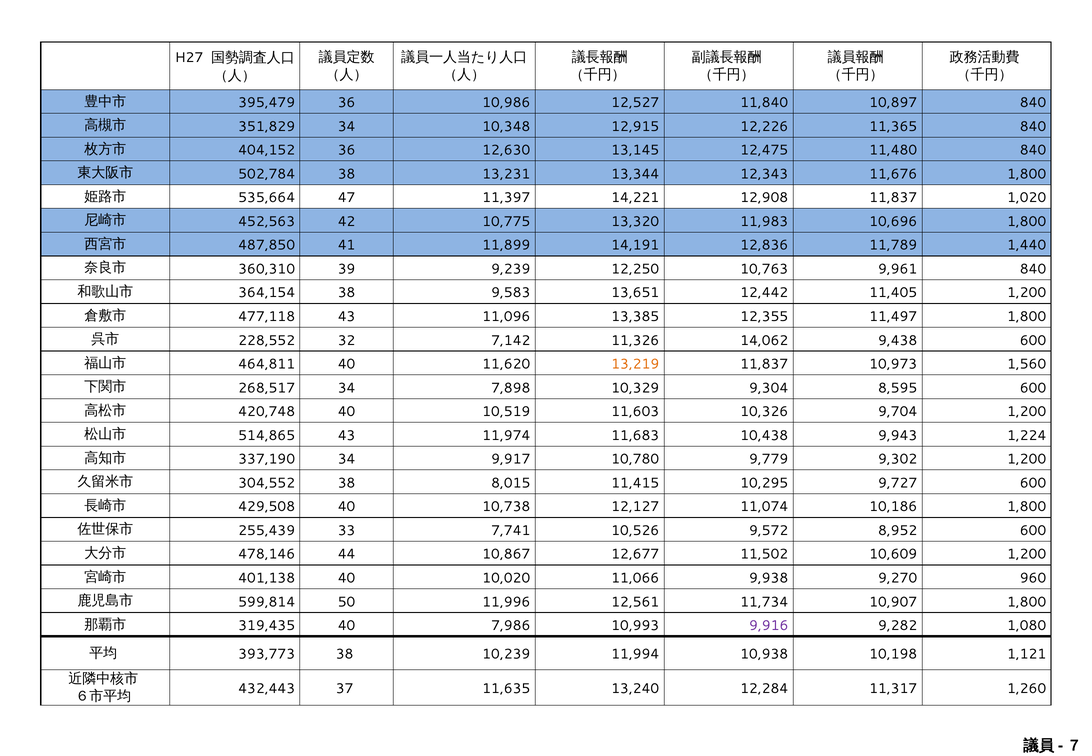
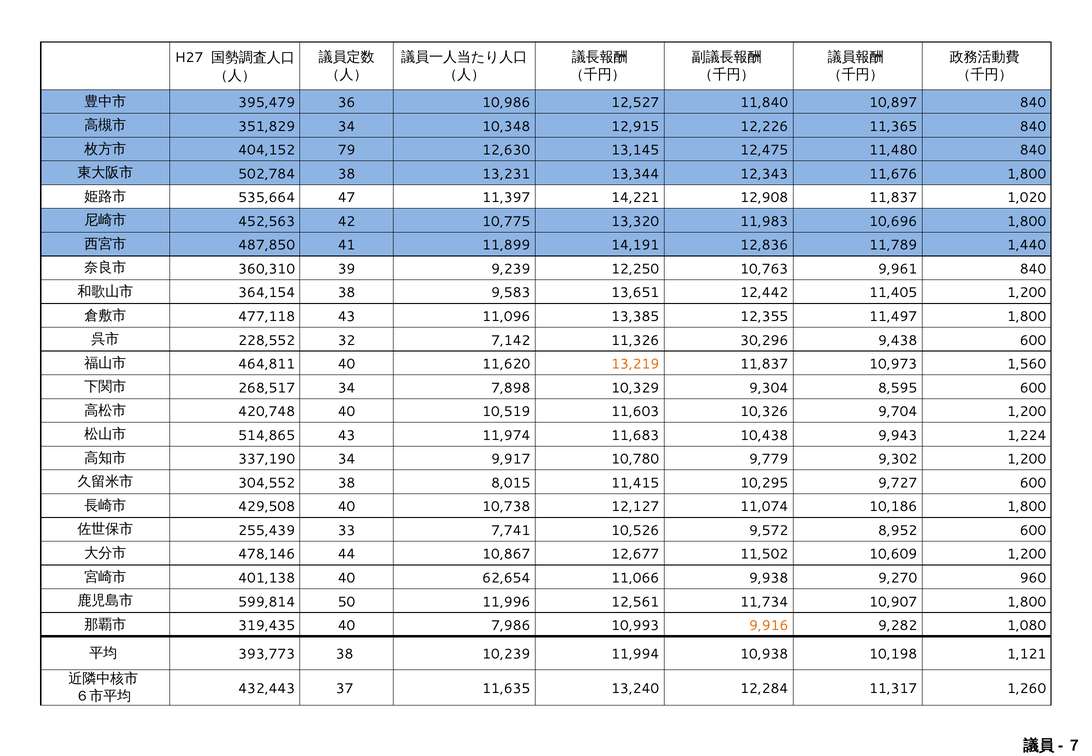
404,152 36: 36 -> 79
14,062: 14,062 -> 30,296
10,020: 10,020 -> 62,654
9,916 colour: purple -> orange
